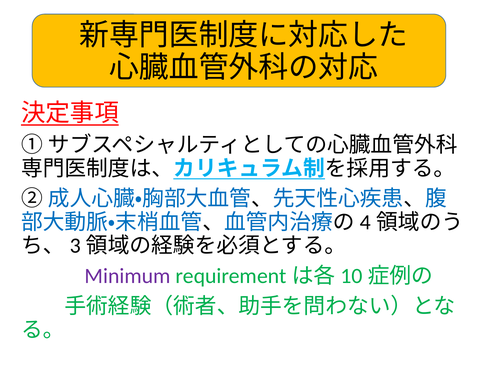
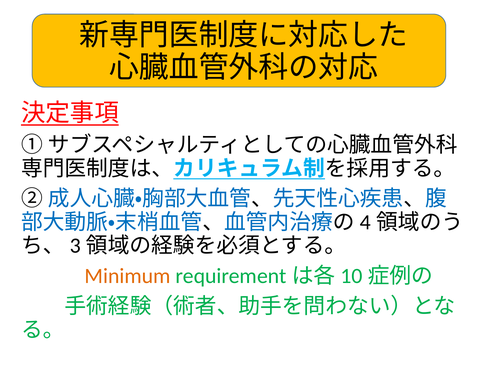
Minimum colour: purple -> orange
